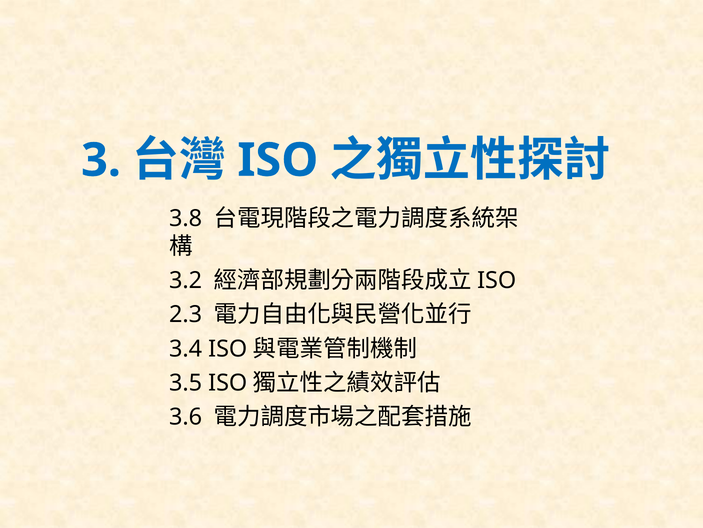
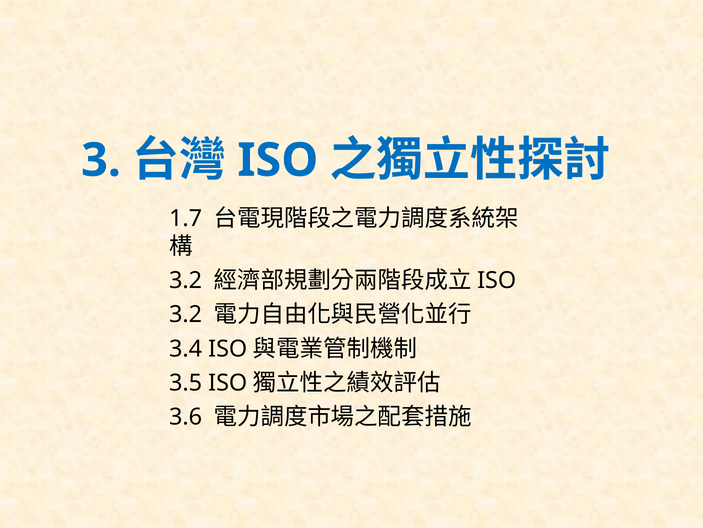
3.8: 3.8 -> 1.7
2.3 at (186, 314): 2.3 -> 3.2
